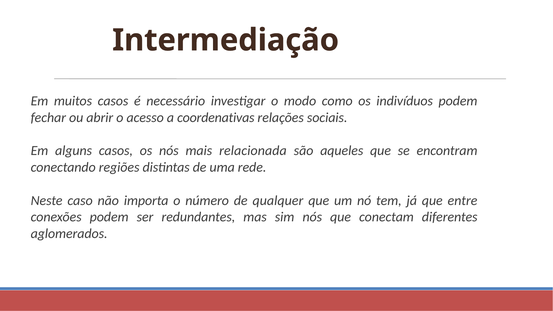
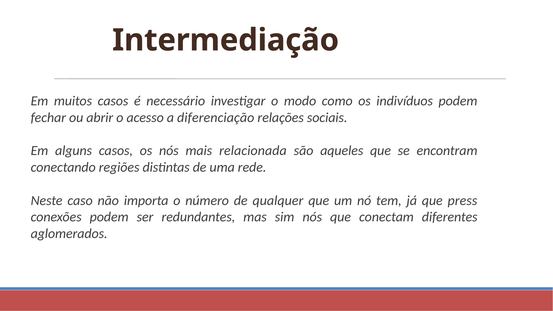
coordenativas: coordenativas -> diferenciação
entre: entre -> press
